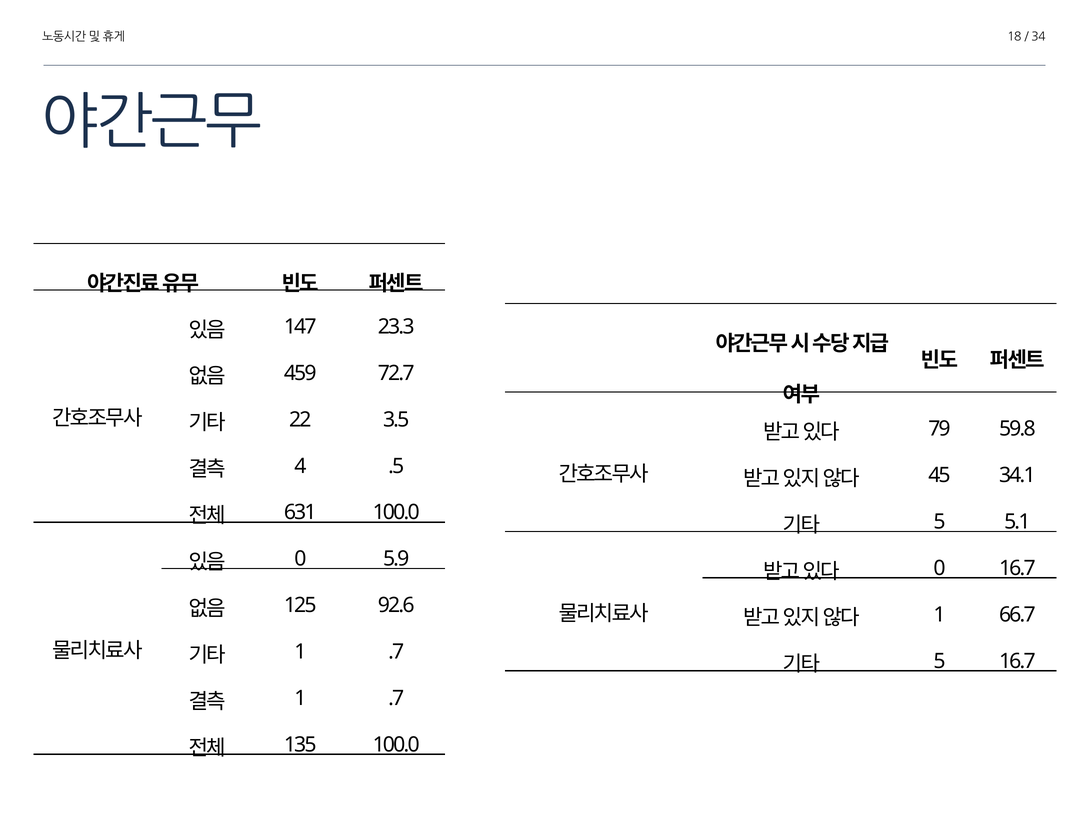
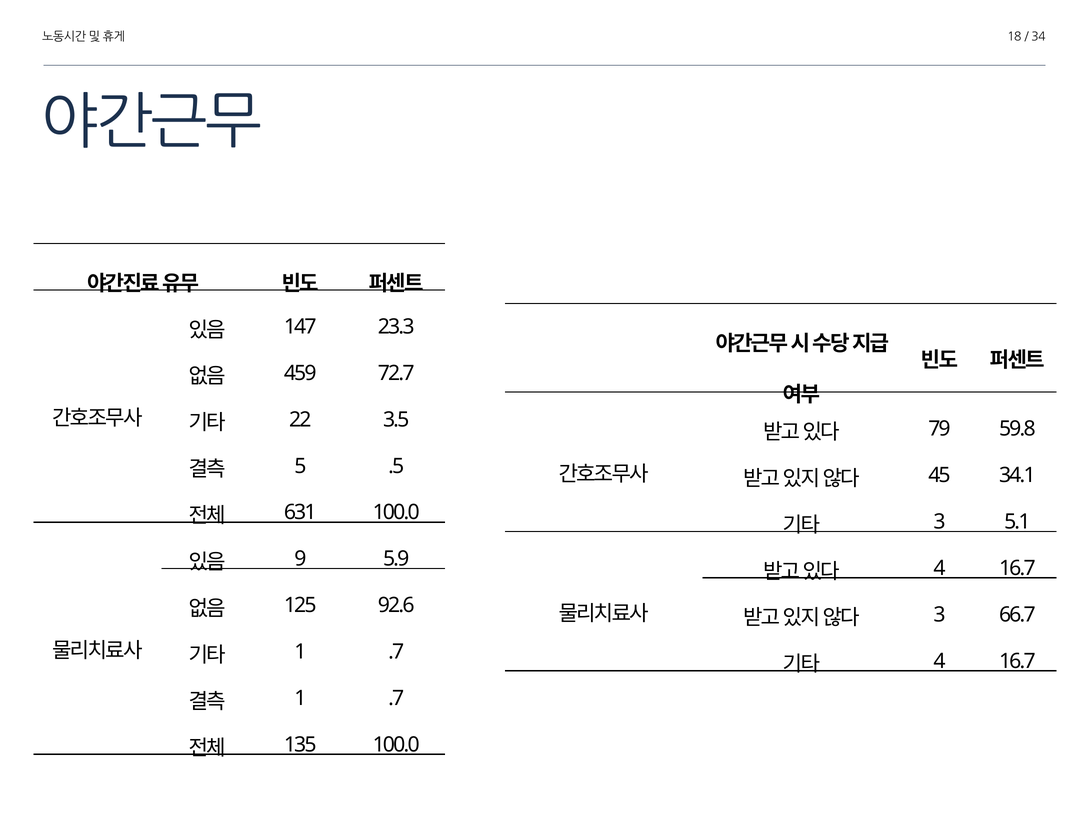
4: 4 -> 5
5 at (940, 522): 5 -> 3
0 at (300, 559): 0 -> 9
0 at (940, 569): 0 -> 4
1 at (940, 615): 1 -> 3
5 at (940, 662): 5 -> 4
